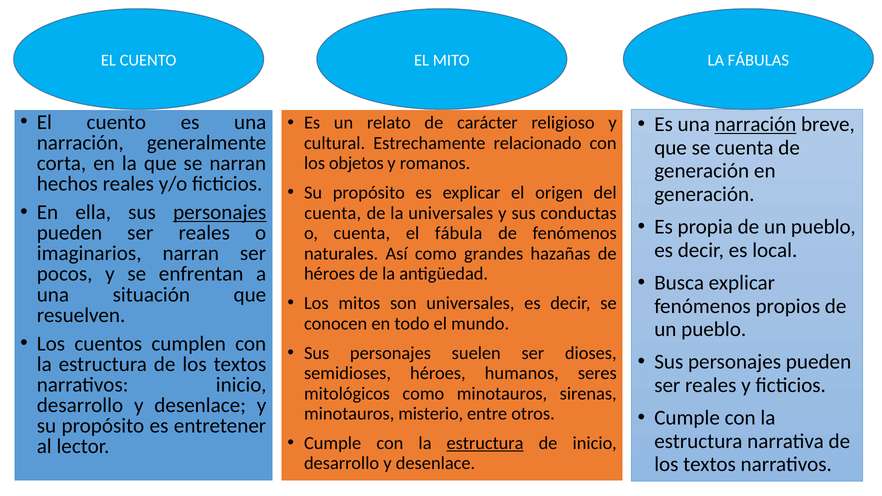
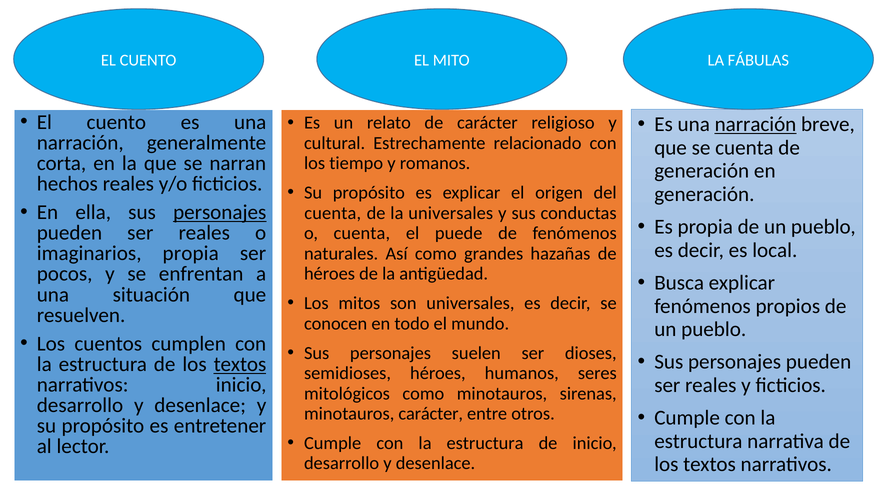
objetos: objetos -> tiempo
fábula: fábula -> puede
imaginarios narran: narran -> propia
textos at (240, 364) underline: none -> present
minotauros misterio: misterio -> carácter
estructura at (485, 443) underline: present -> none
